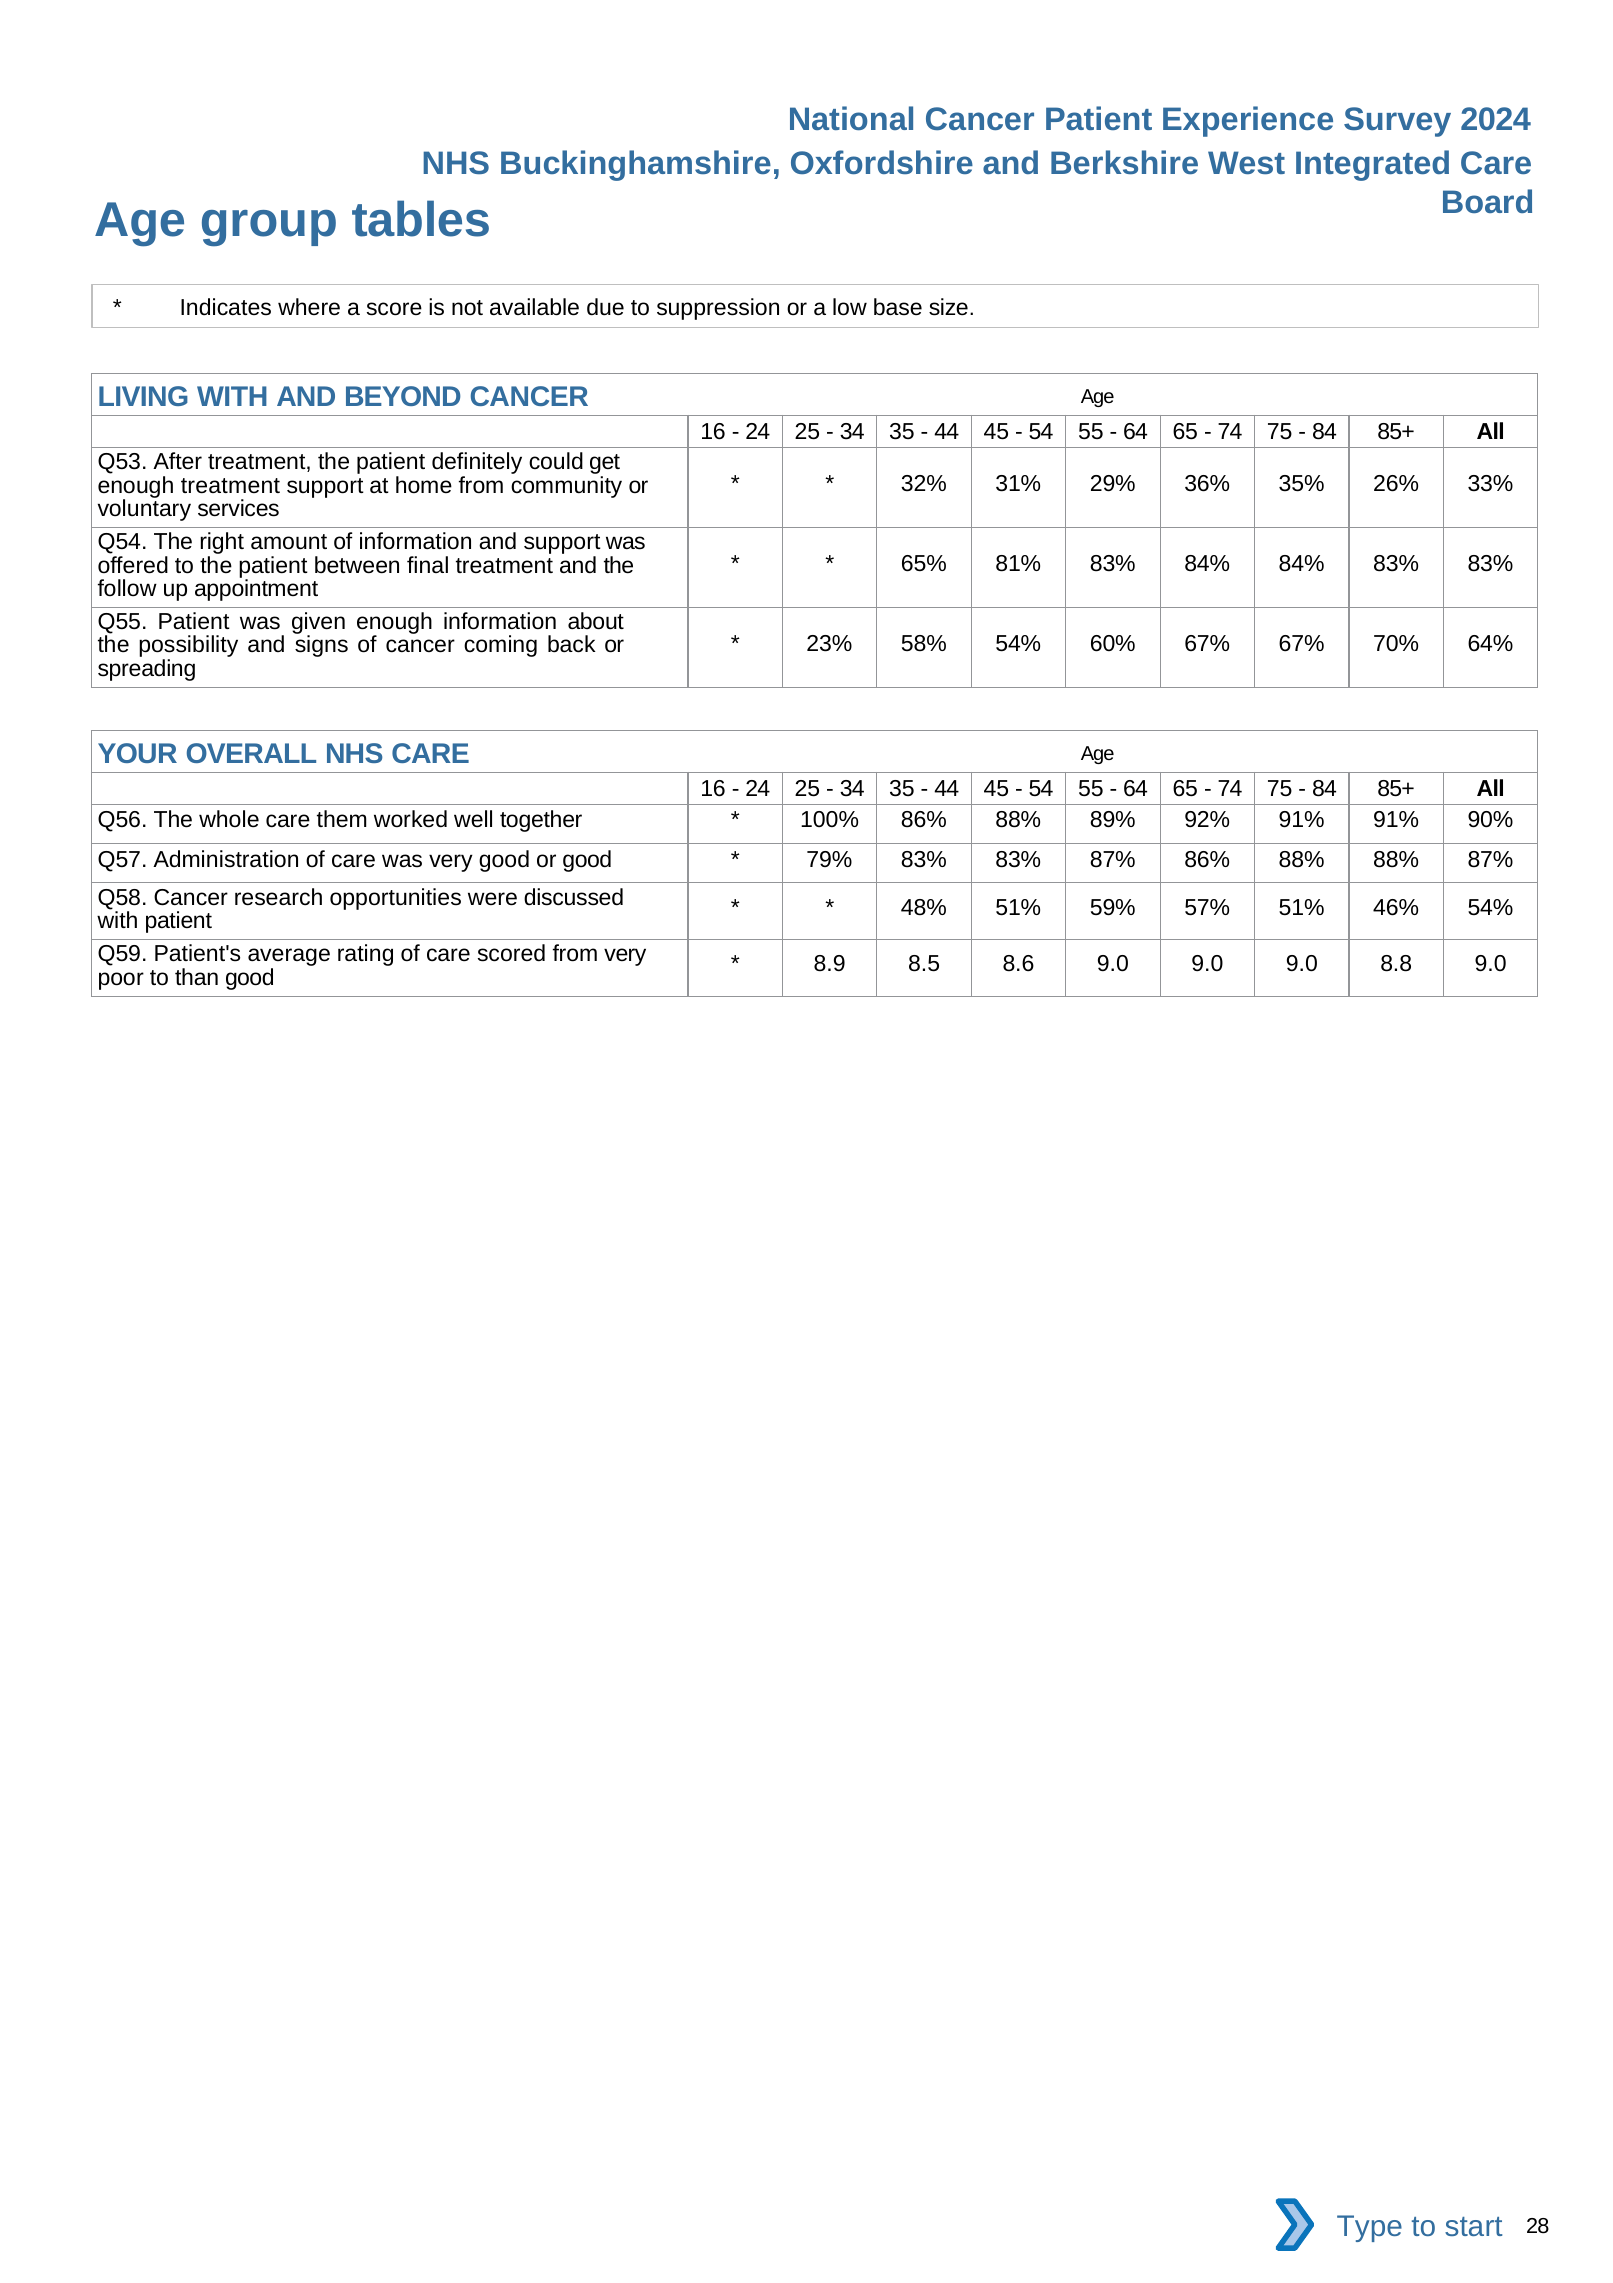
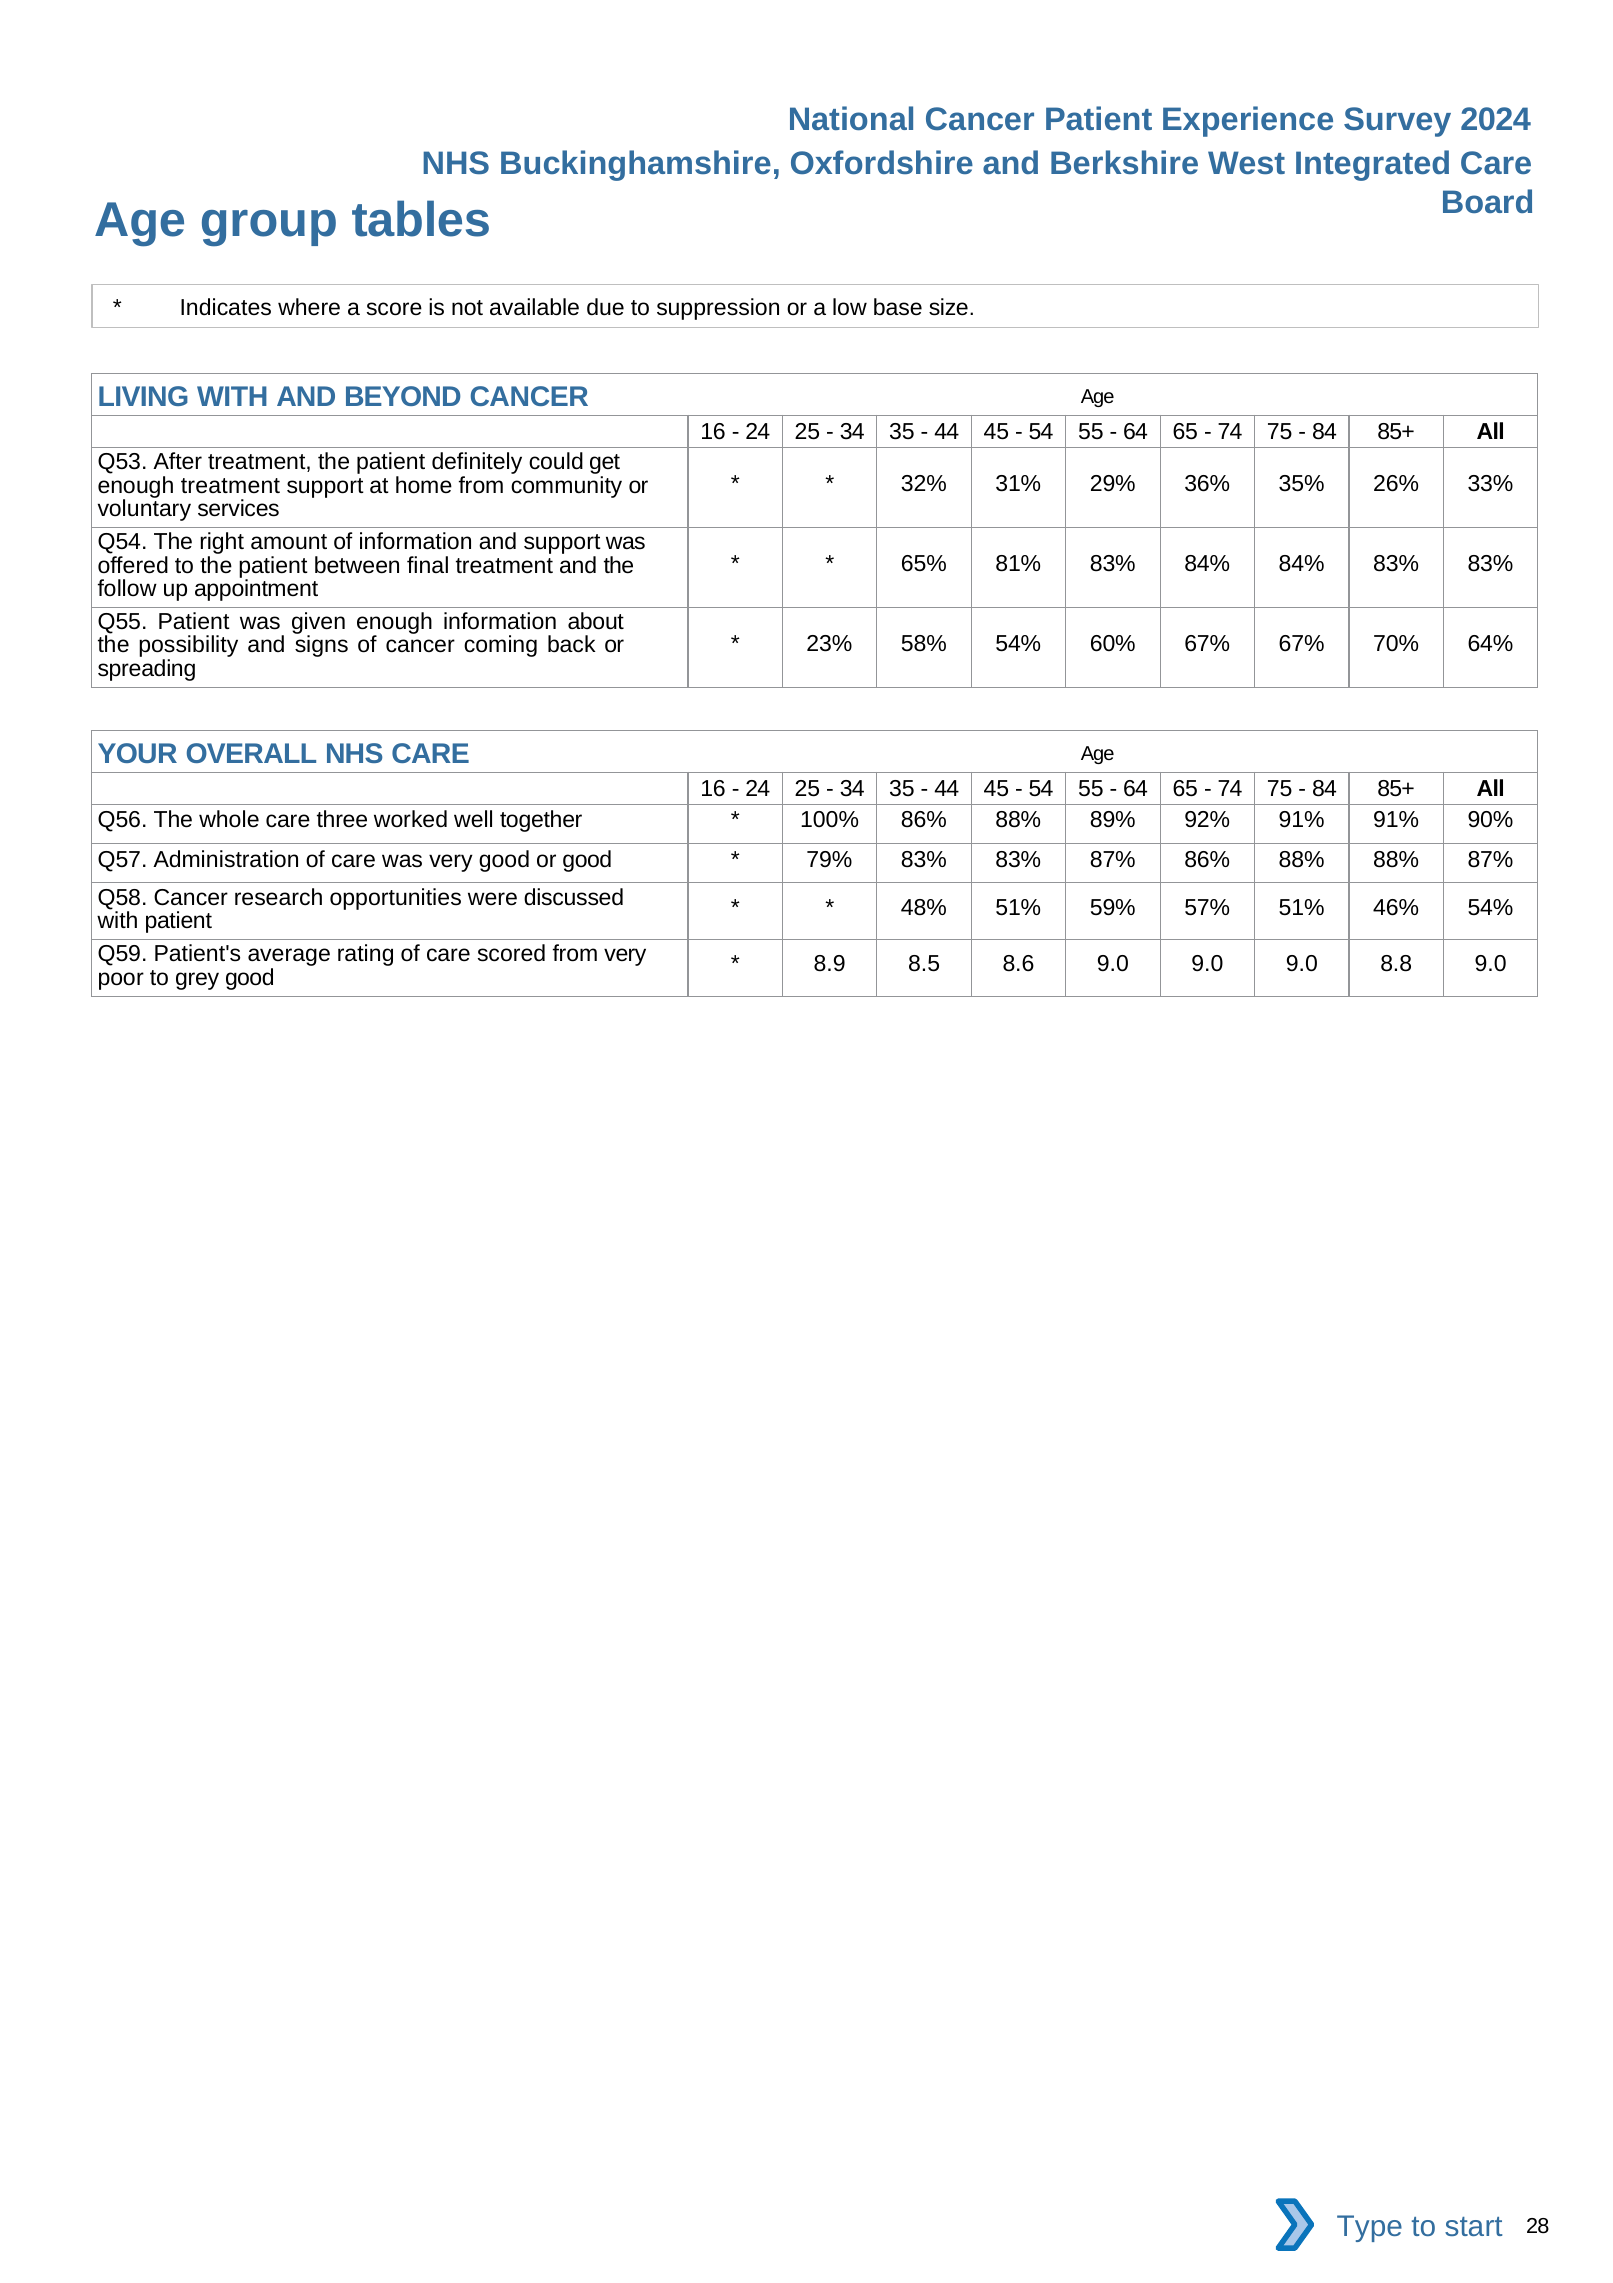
them: them -> three
than: than -> grey
